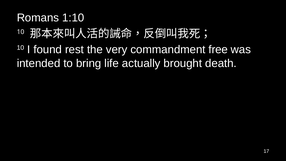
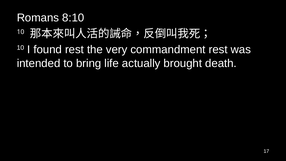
1:10: 1:10 -> 8:10
commandment free: free -> rest
